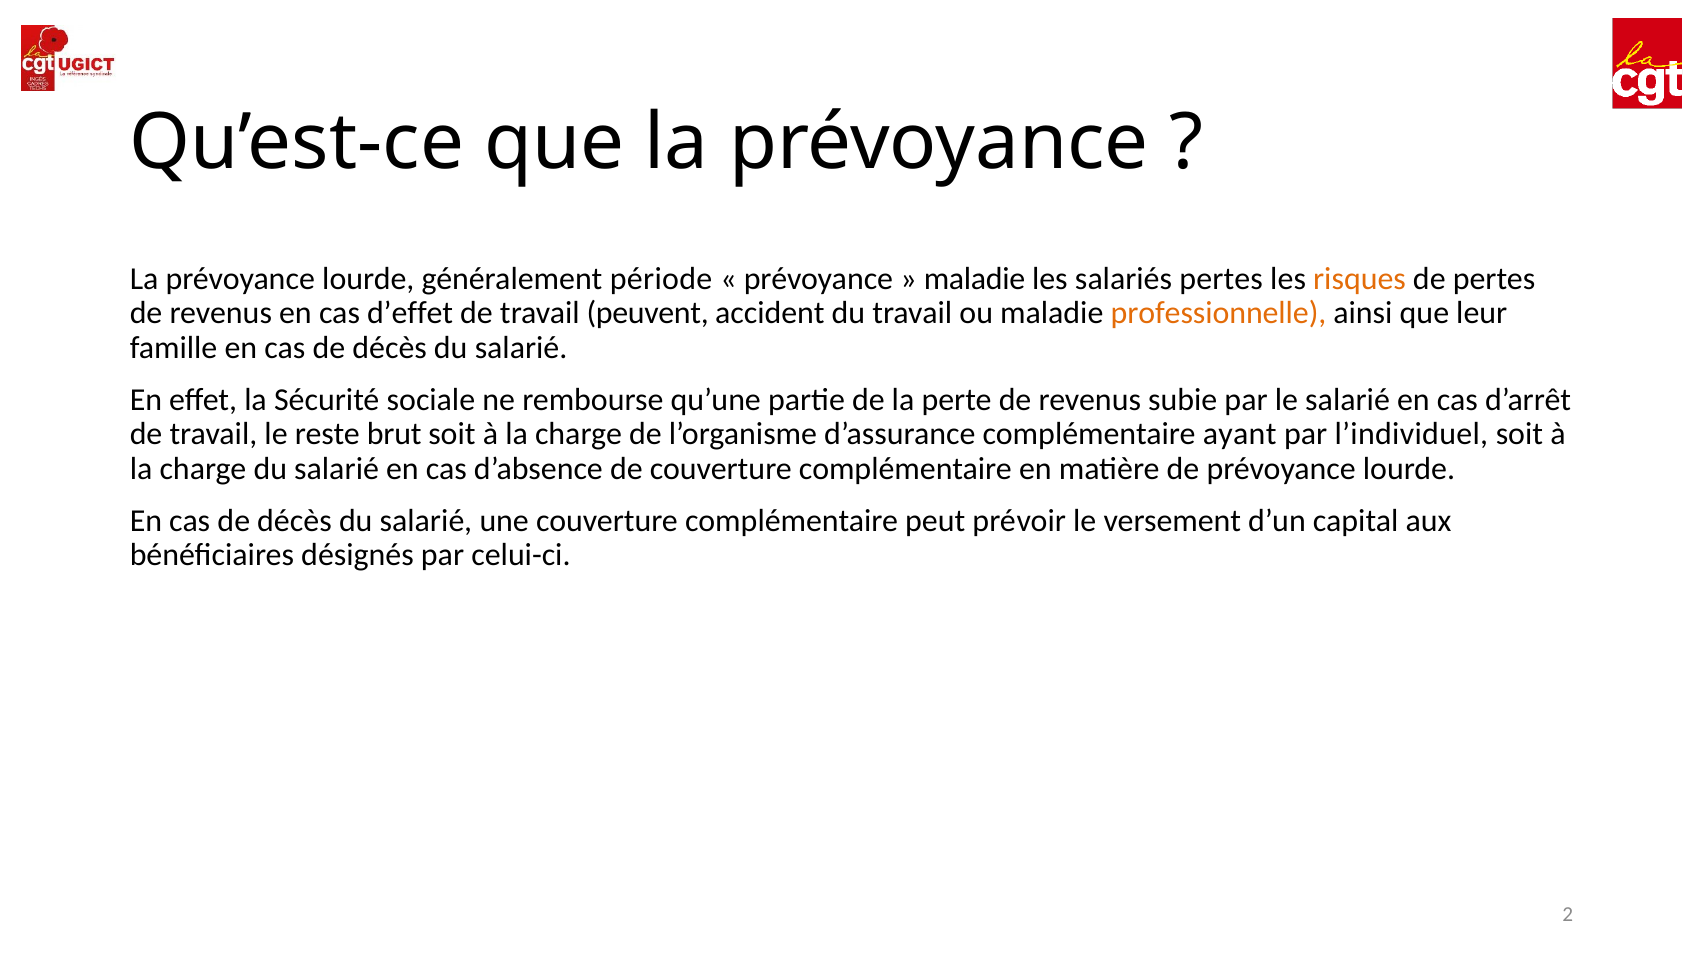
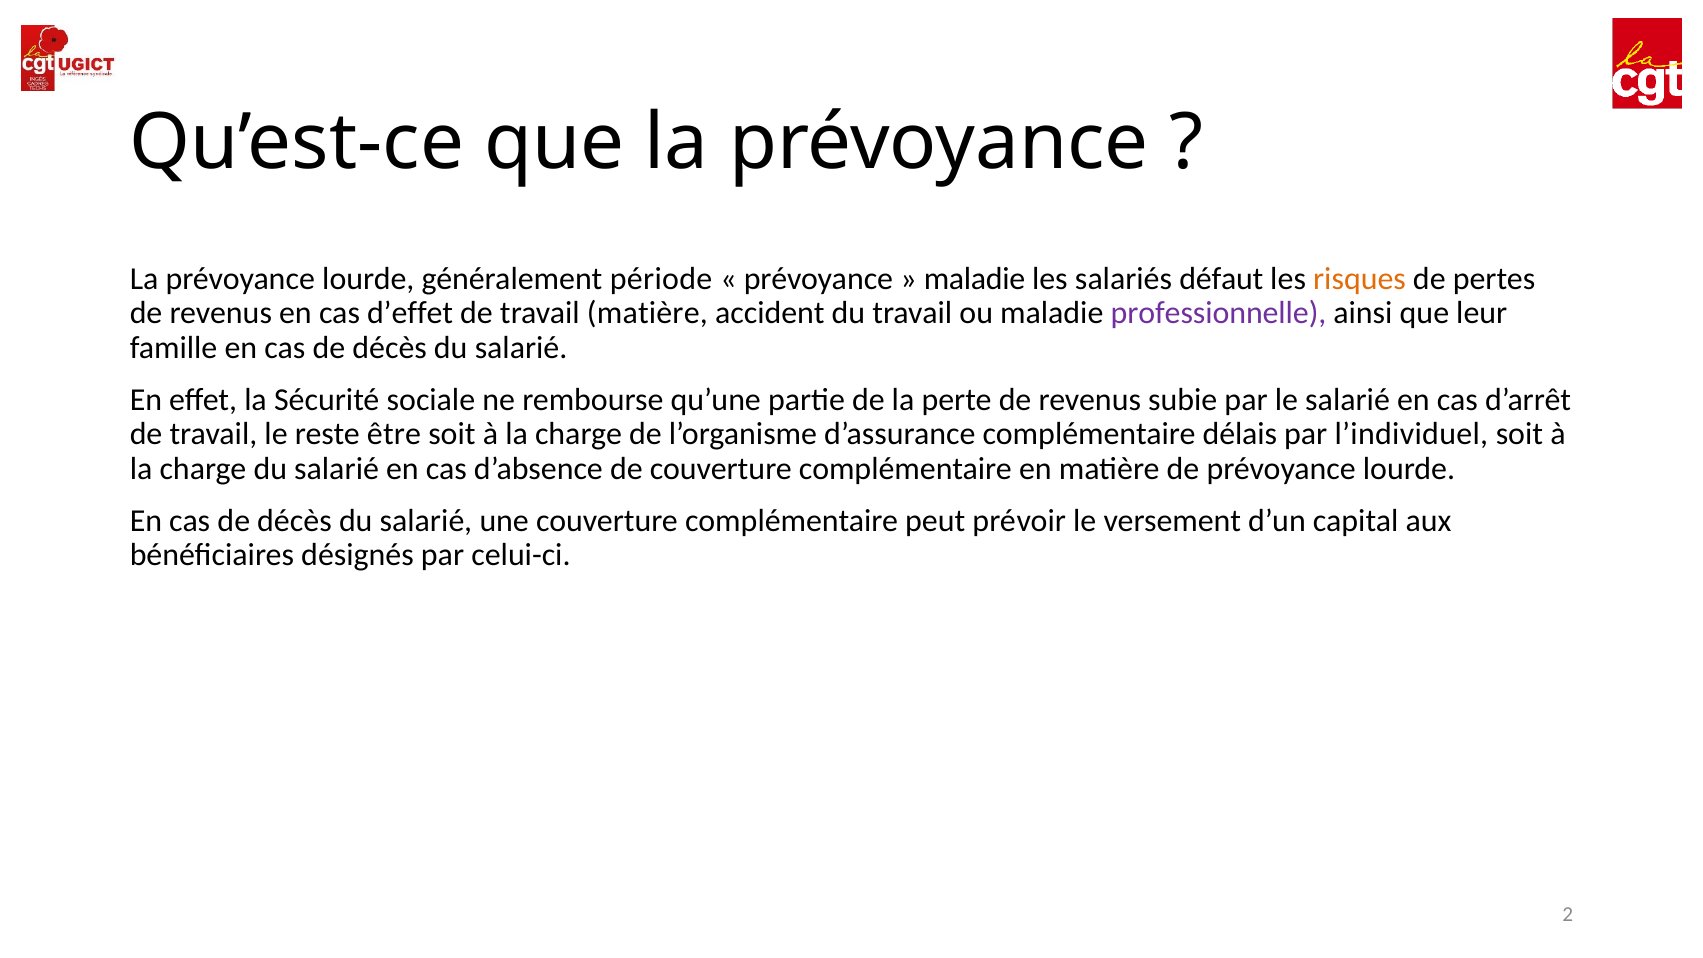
salariés pertes: pertes -> défaut
travail peuvent: peuvent -> matière
professionnelle colour: orange -> purple
brut: brut -> être
ayant: ayant -> délais
